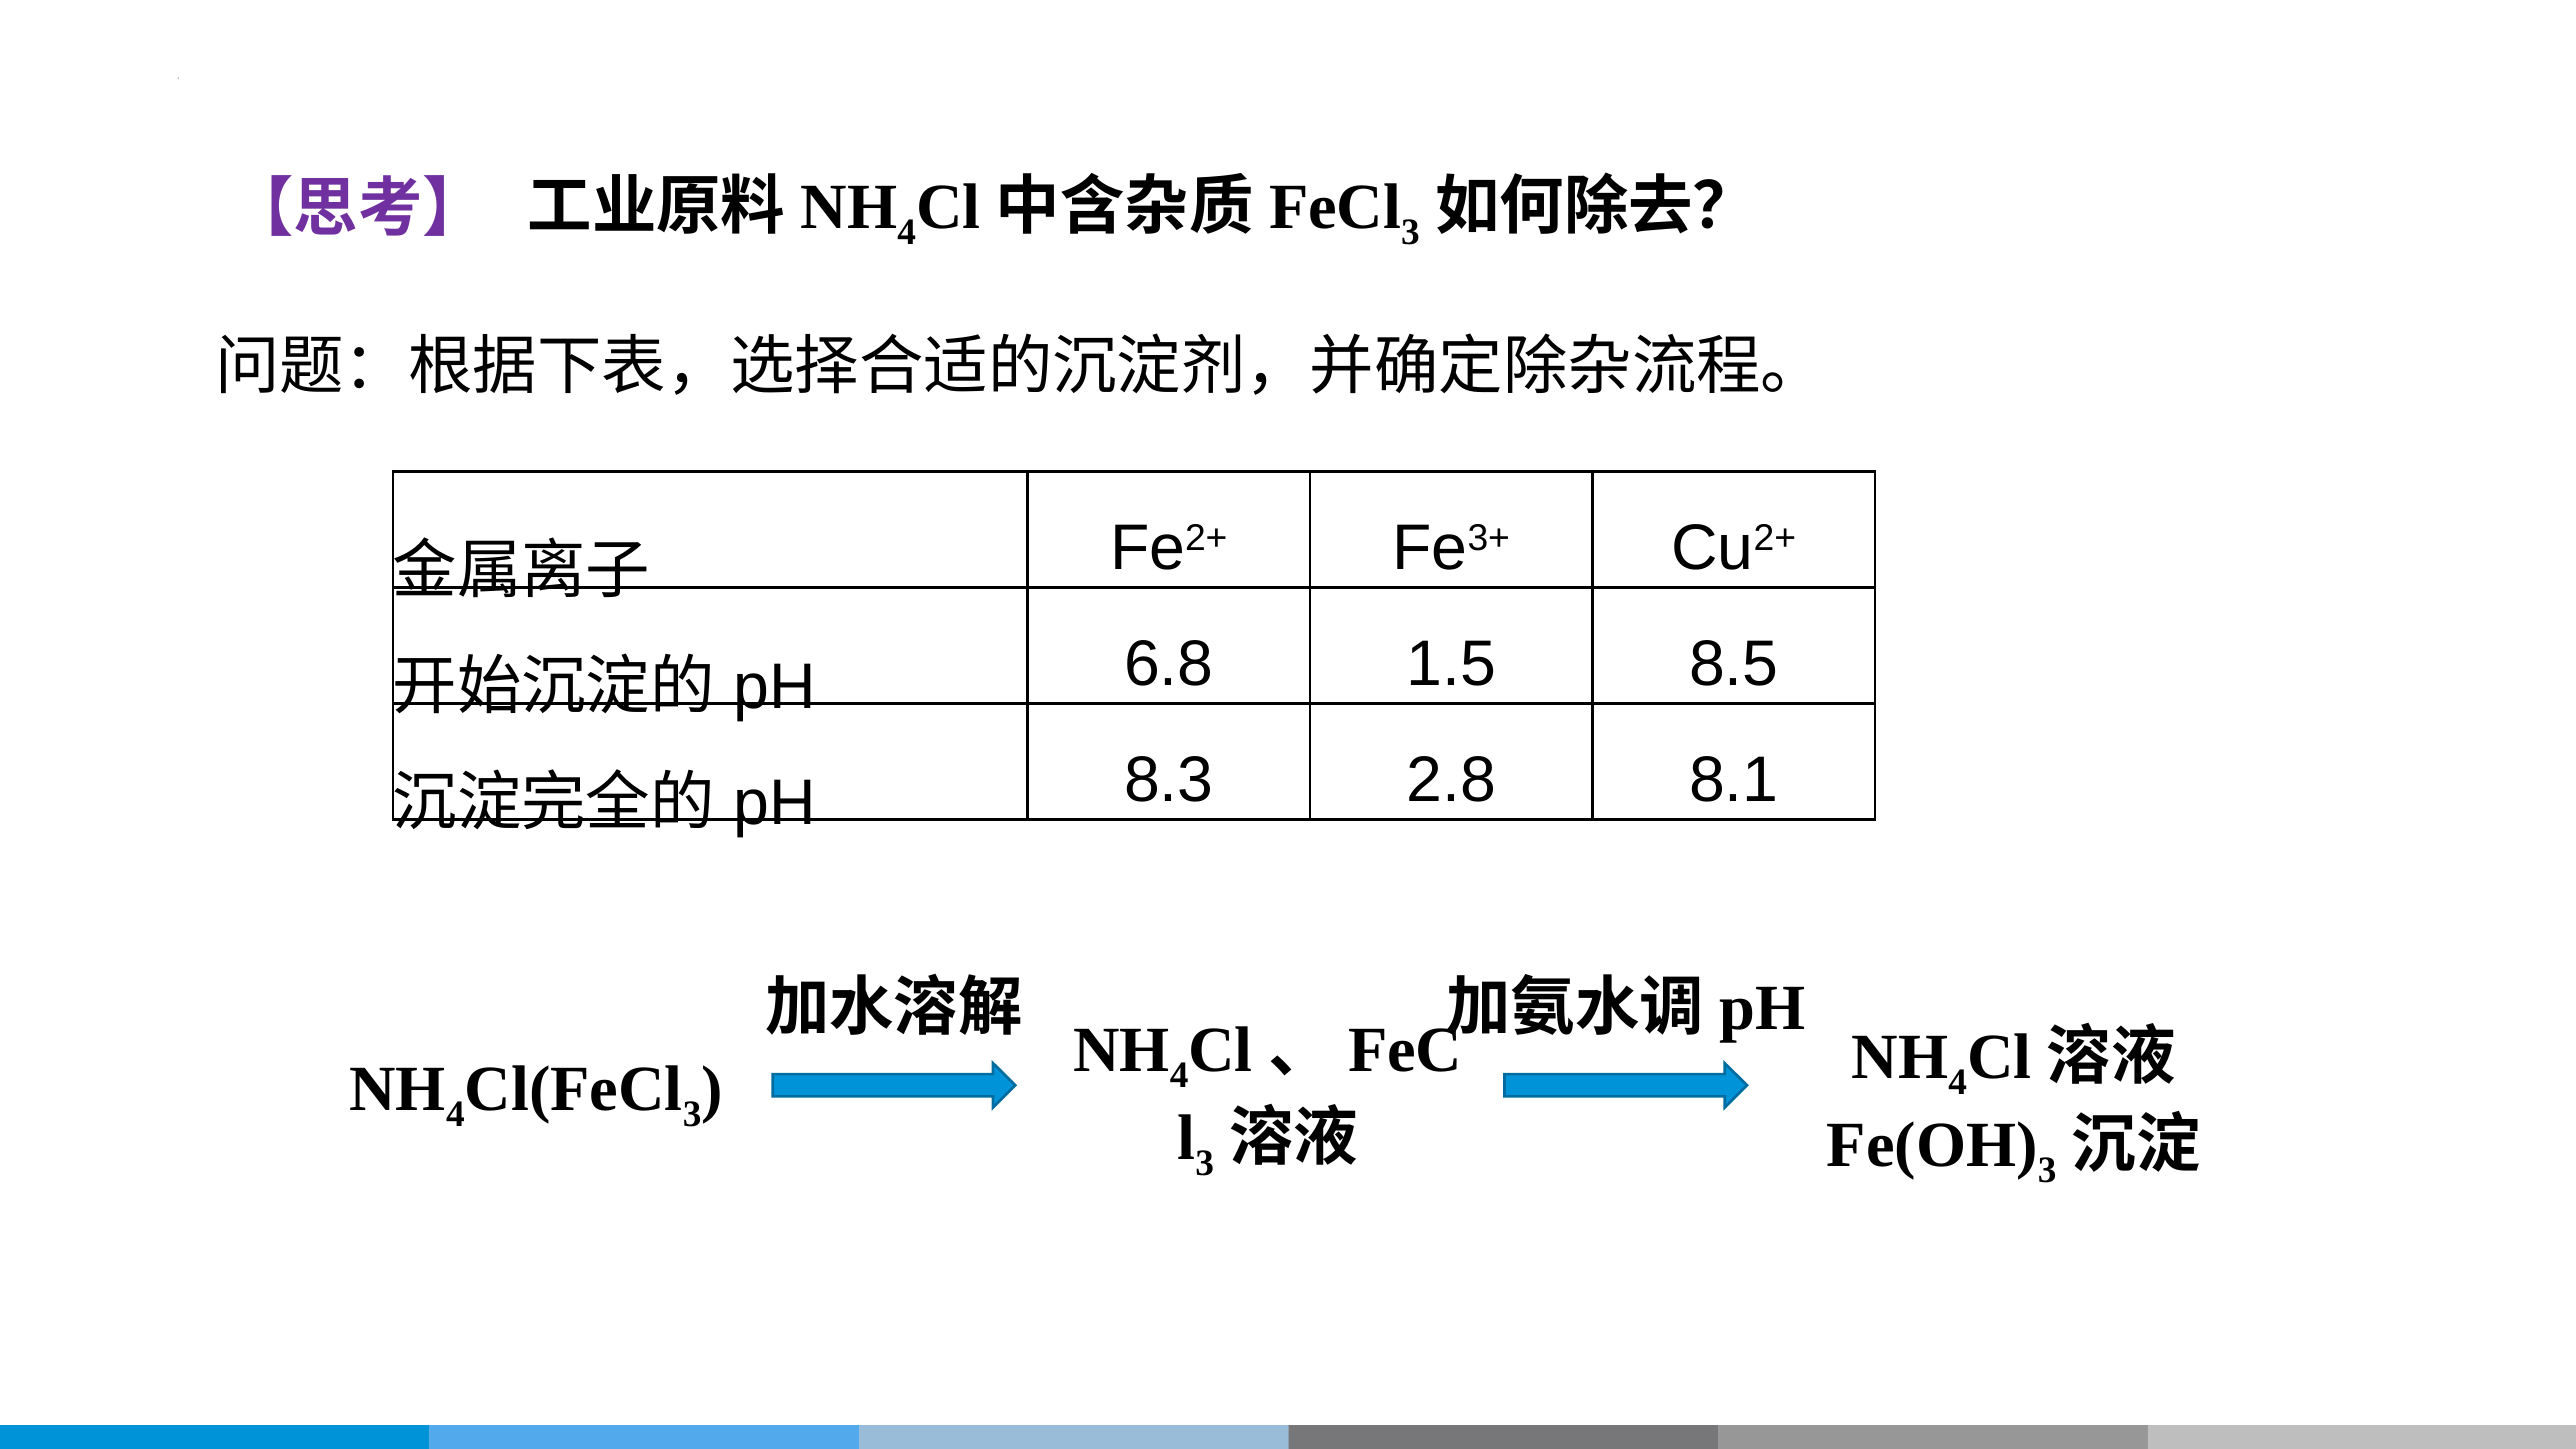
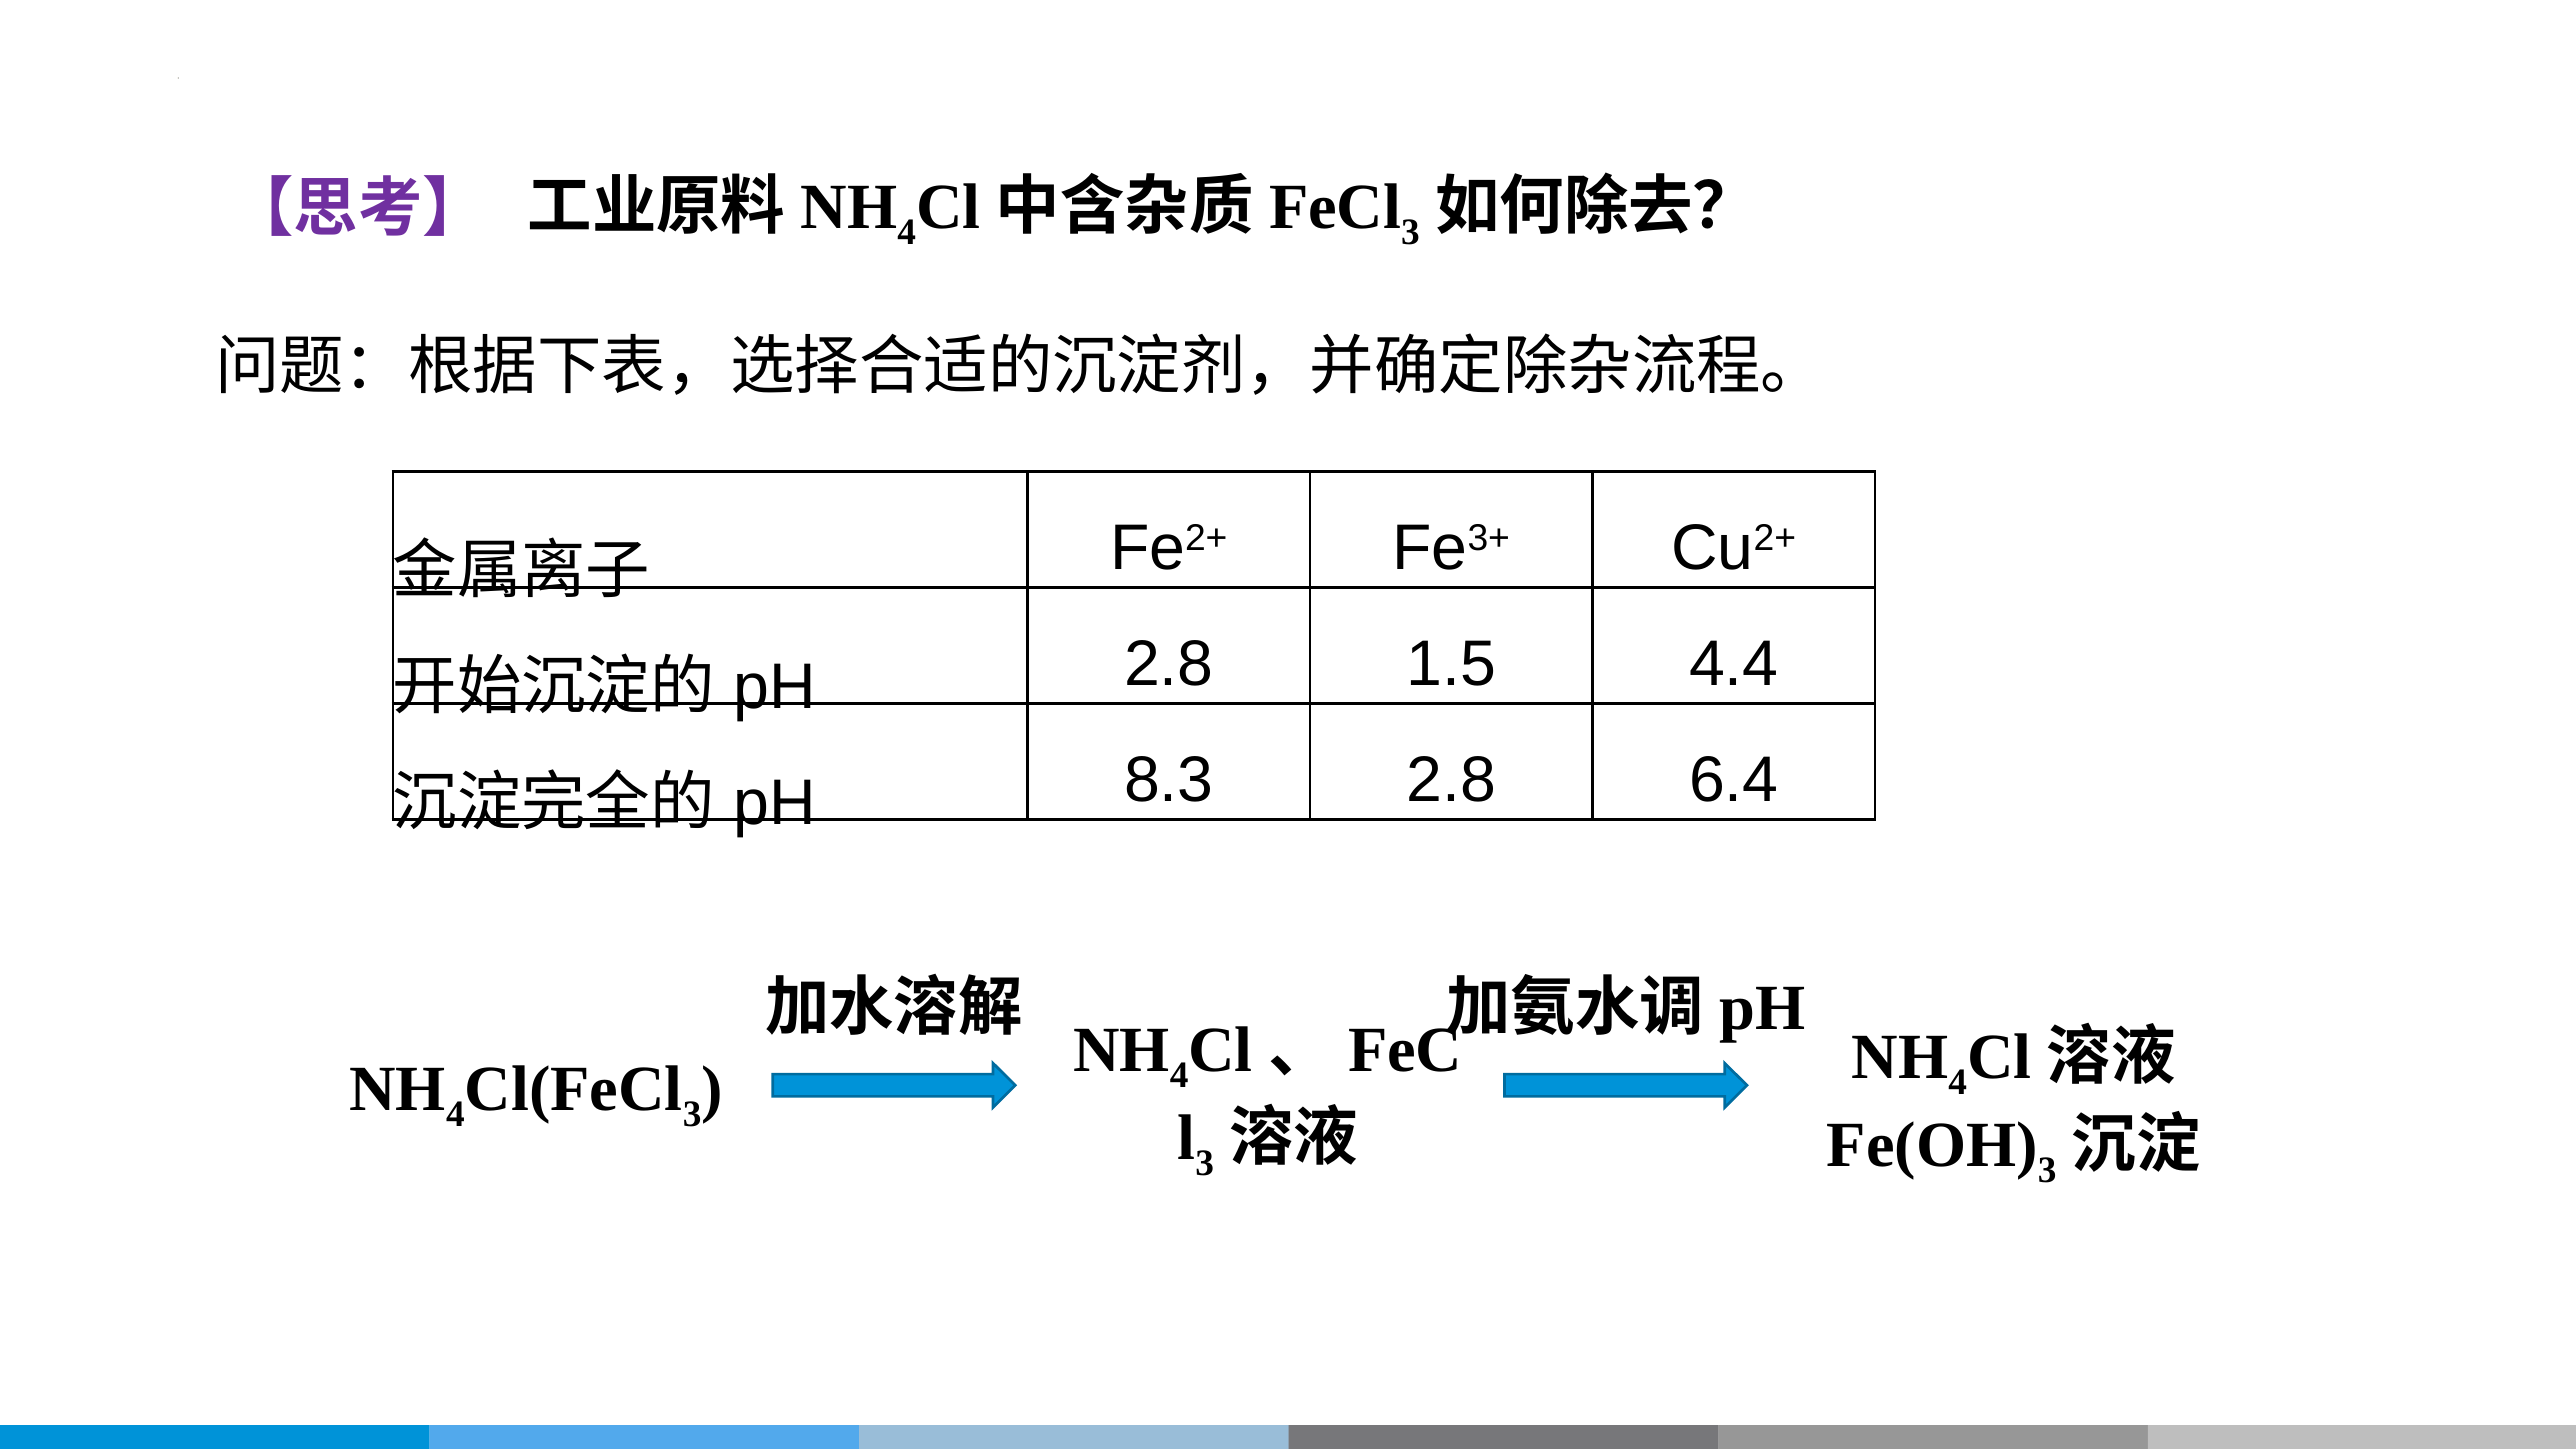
6.8 at (1169, 665): 6.8 -> 2.8
8.5: 8.5 -> 4.4
8.1: 8.1 -> 6.4
